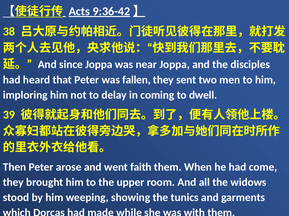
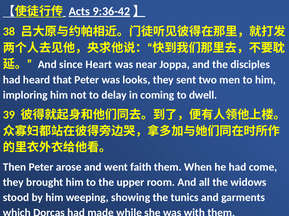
since Joppa: Joppa -> Heart
fallen: fallen -> looks
